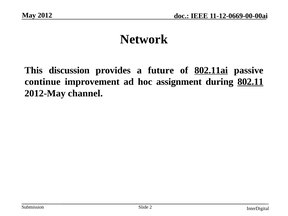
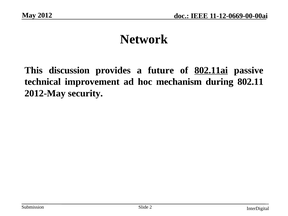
continue: continue -> technical
assignment: assignment -> mechanism
802.11 underline: present -> none
channel: channel -> security
